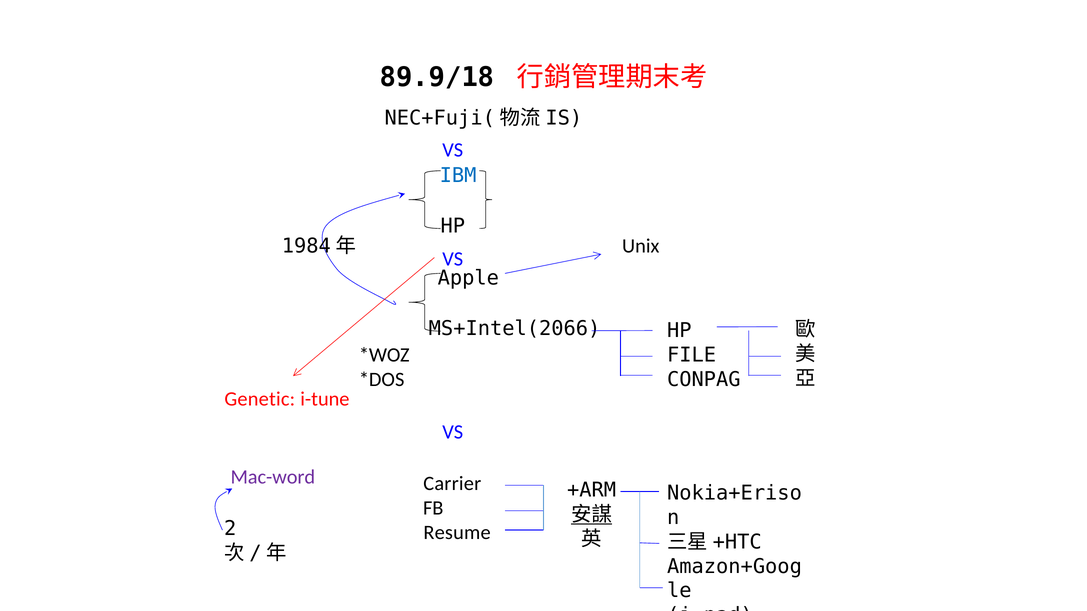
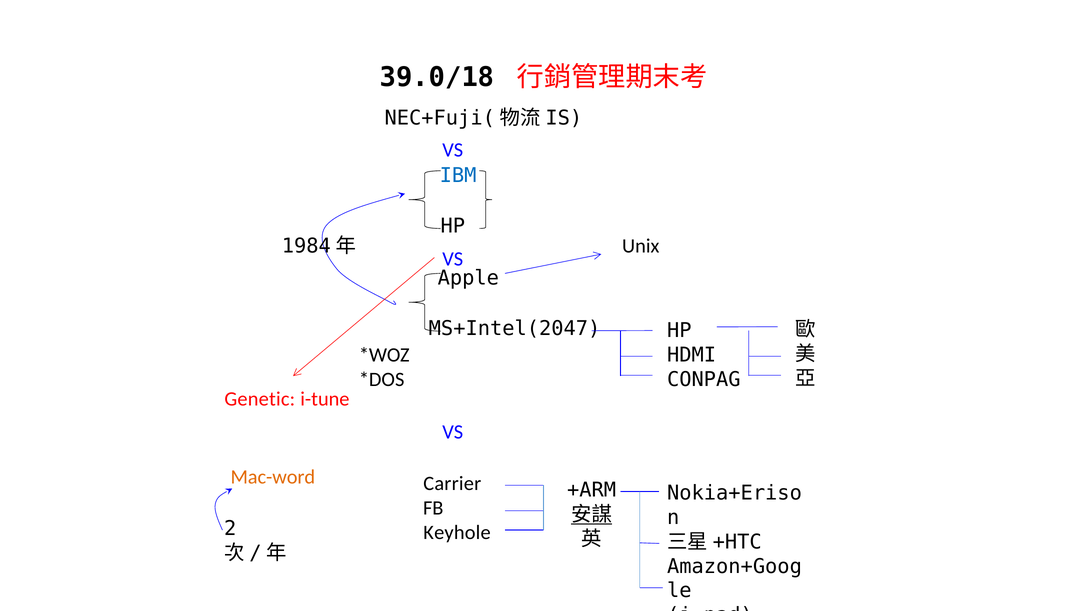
89.9/18: 89.9/18 -> 39.0/18
MS+Intel(2066: MS+Intel(2066 -> MS+Intel(2047
FILE: FILE -> HDMI
Mac-word colour: purple -> orange
Resume: Resume -> Keyhole
